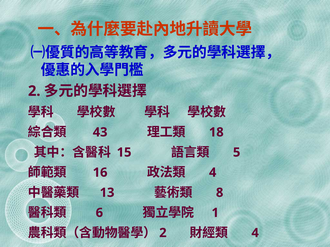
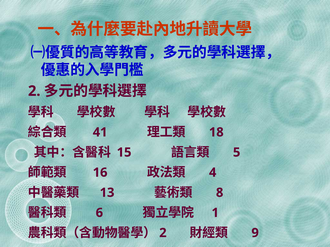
43: 43 -> 41
4 at (255, 233): 4 -> 9
